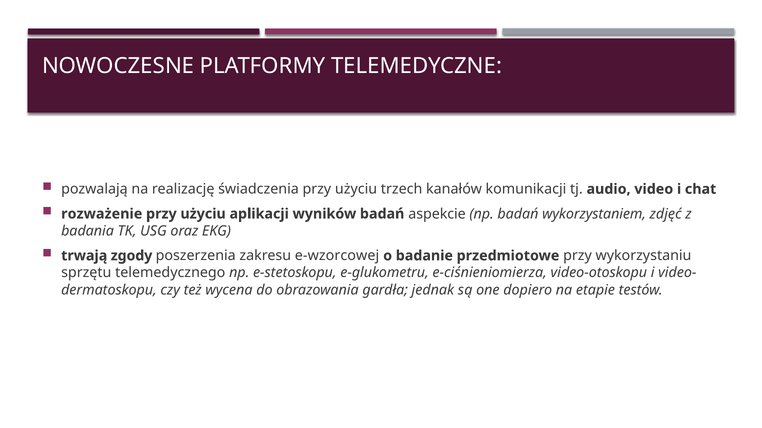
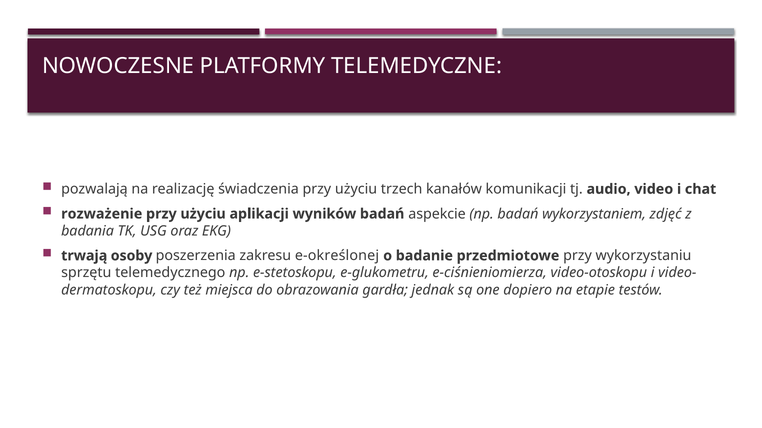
zgody: zgody -> osoby
e-wzorcowej: e-wzorcowej -> e-określonej
wycena: wycena -> miejsca
